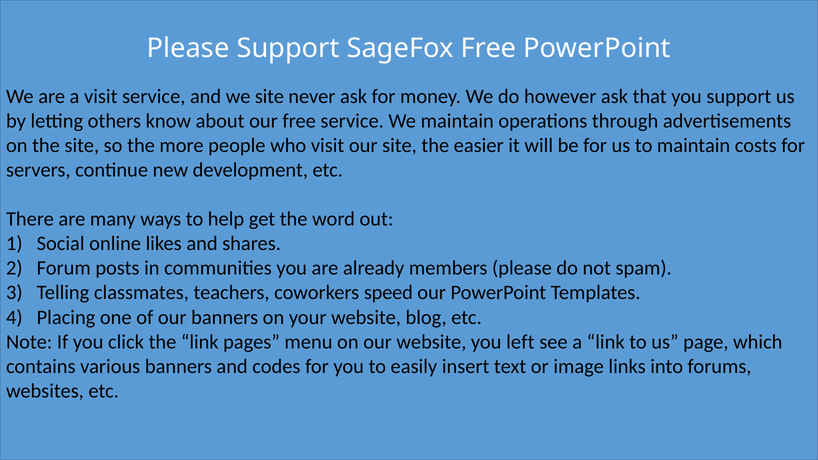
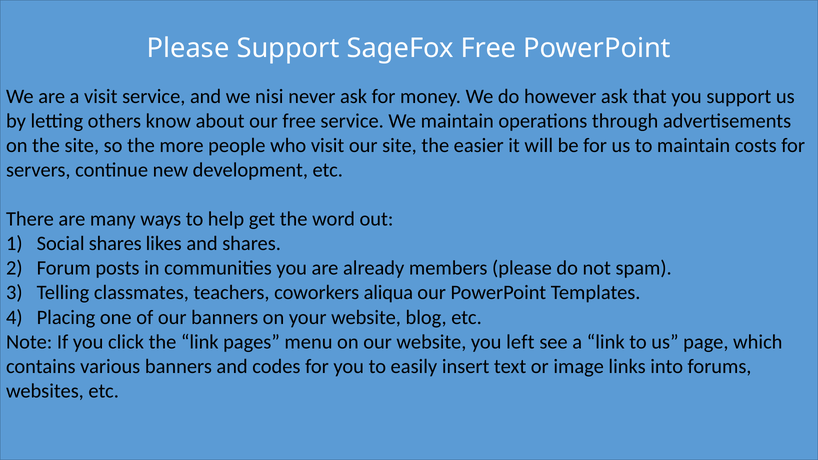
we site: site -> nisi
Social online: online -> shares
speed: speed -> aliqua
